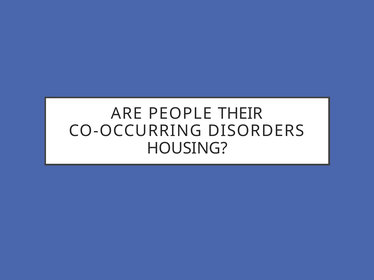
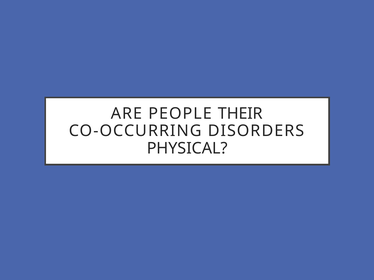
HOUSING: HOUSING -> PHYSICAL
